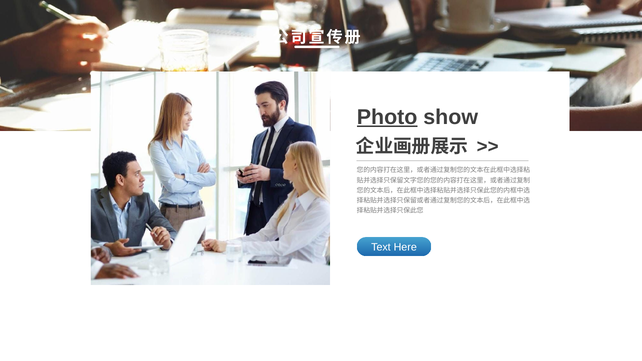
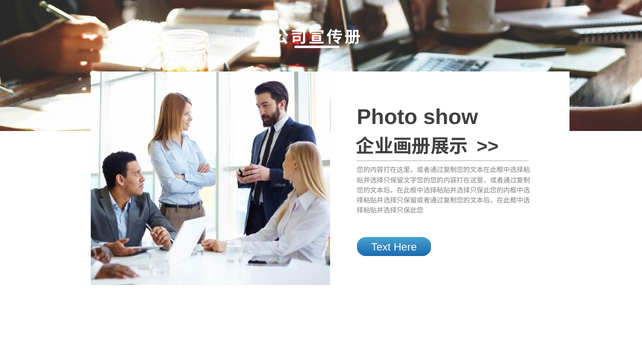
Photo underline: present -> none
